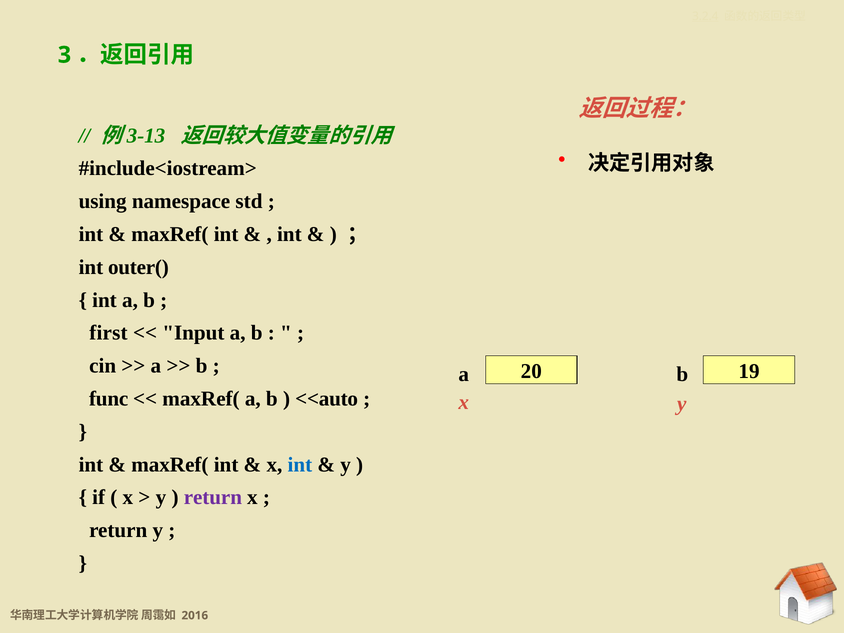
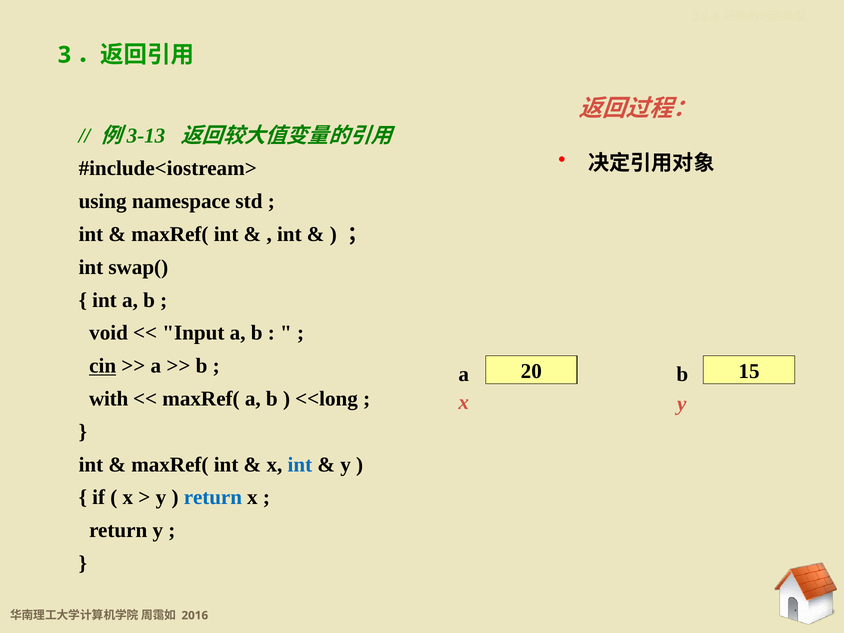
outer(: outer( -> swap(
first: first -> void
cin underline: none -> present
19: 19 -> 15
func: func -> with
<<auto: <<auto -> <<long
return at (213, 497) colour: purple -> blue
